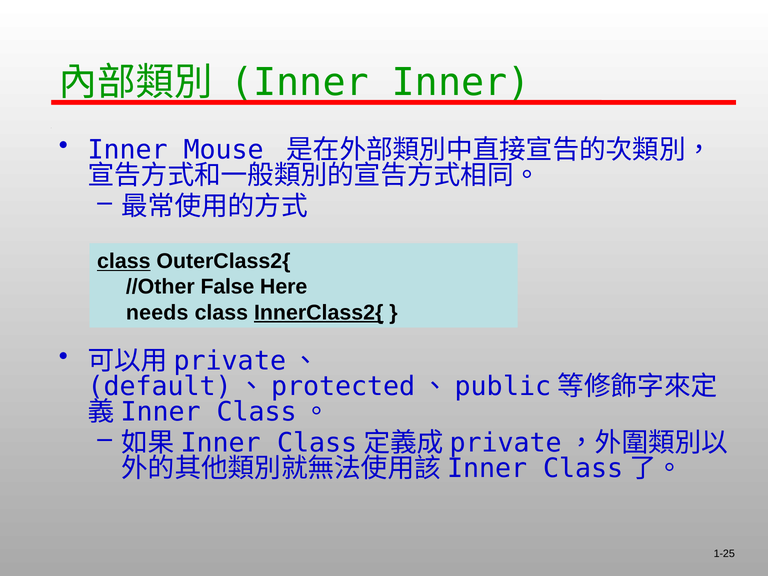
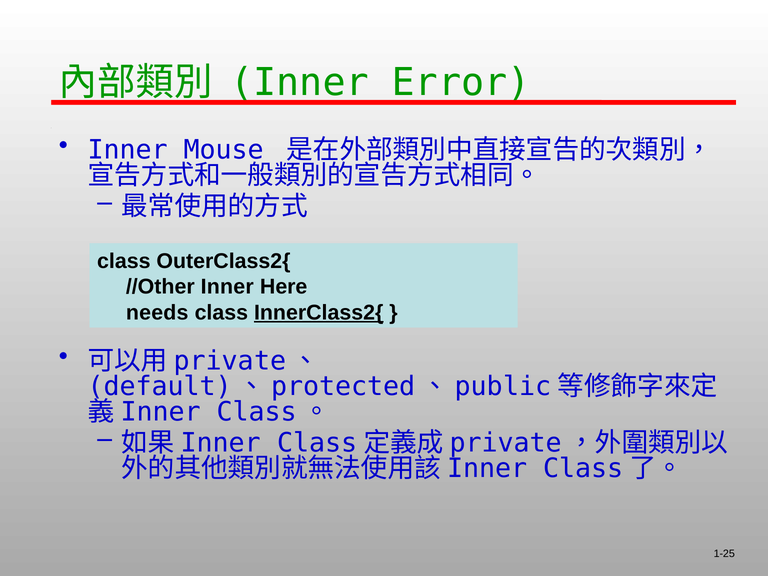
Inner Inner: Inner -> Error
class at (124, 261) underline: present -> none
//Other False: False -> Inner
